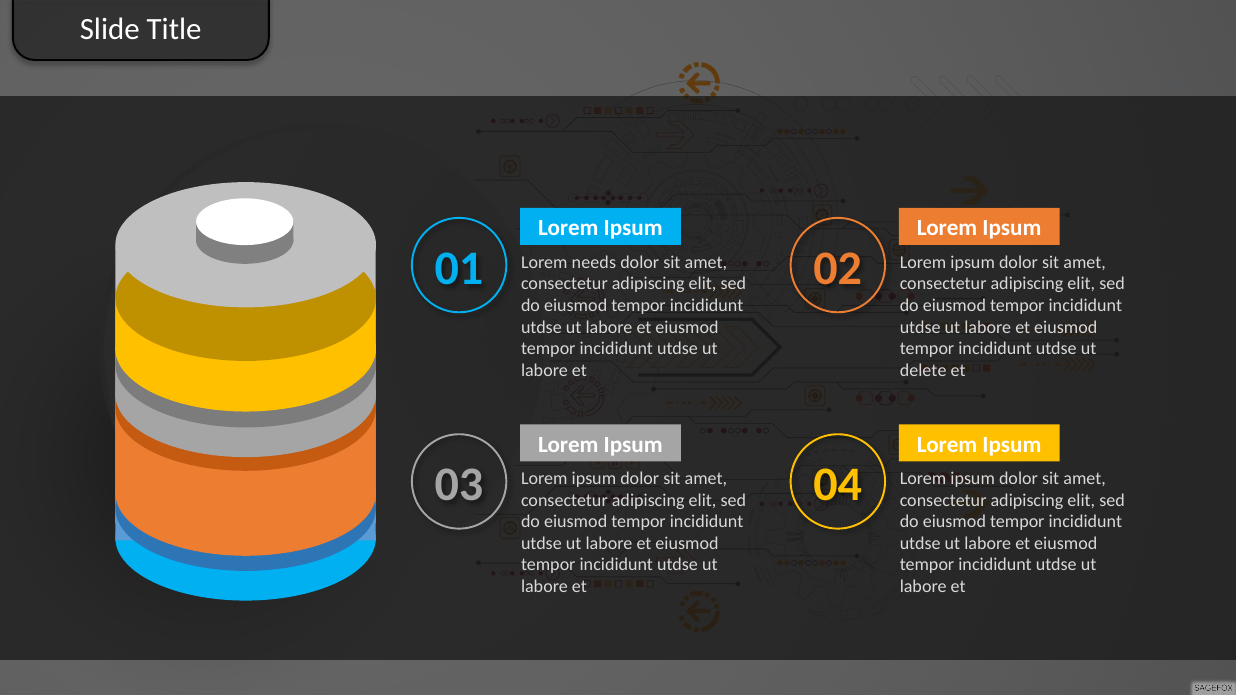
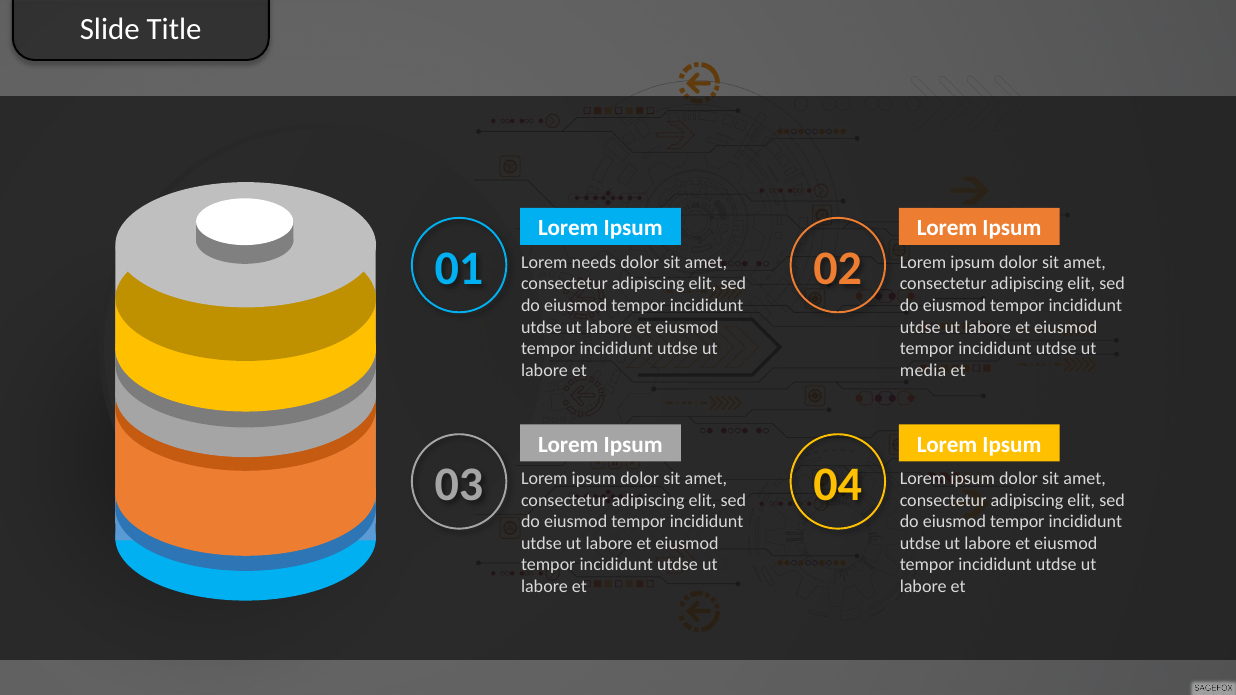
delete: delete -> media
